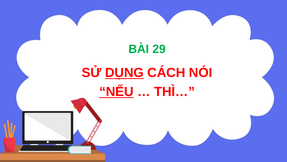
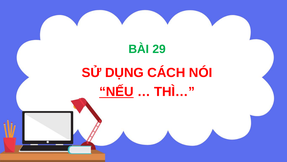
DỤNG underline: present -> none
